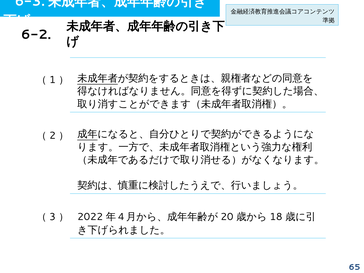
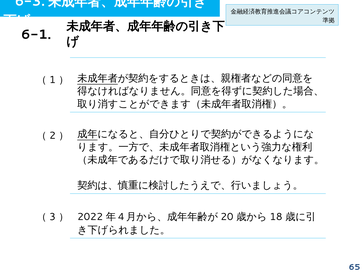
6-2: 6-2 -> 6-1
